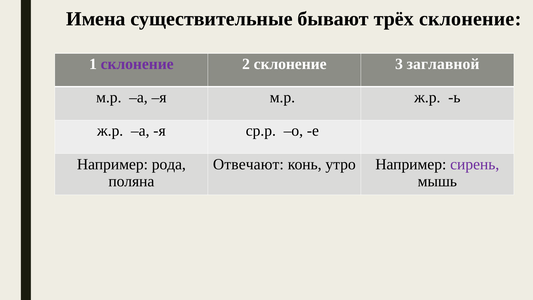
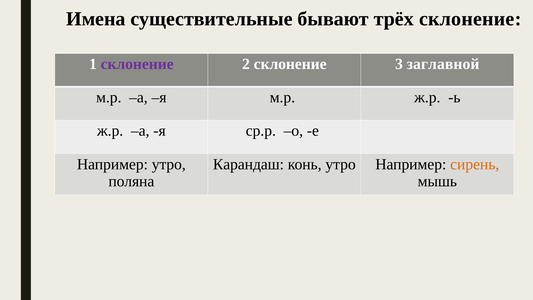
Например рода: рода -> утро
Отвечают: Отвечают -> Карандаш
сирень colour: purple -> orange
